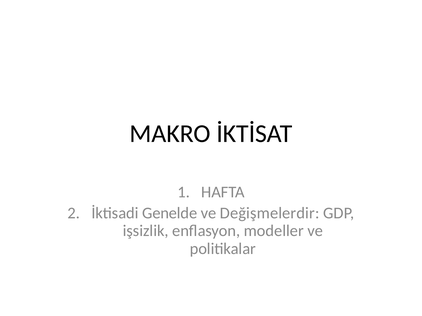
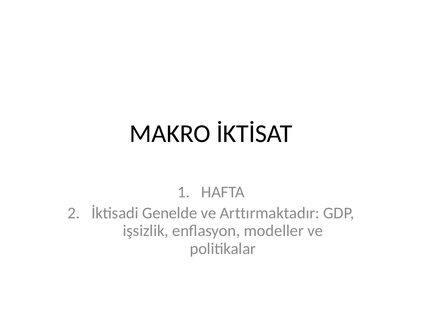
Değişmelerdir: Değişmelerdir -> Arttırmaktadır
